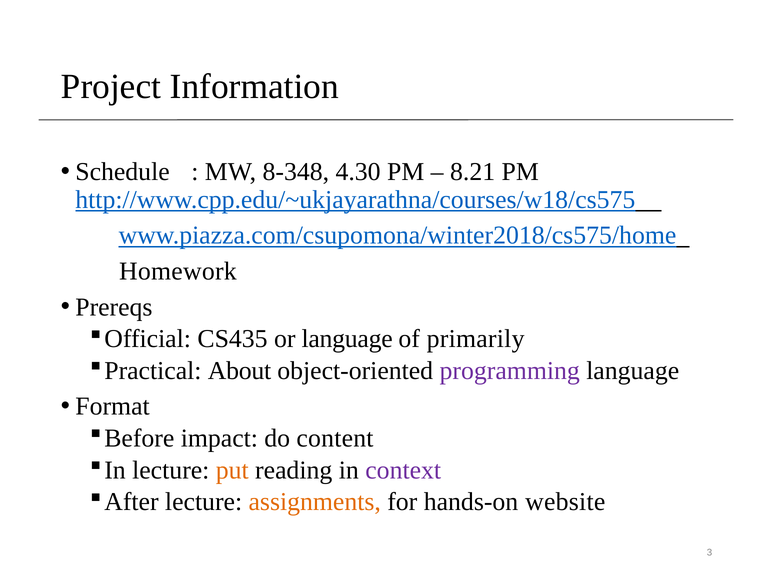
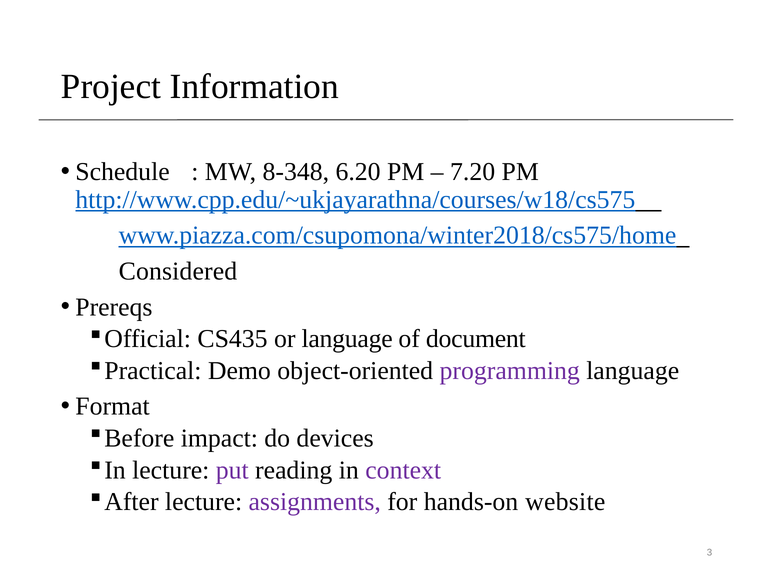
4.30: 4.30 -> 6.20
8.21: 8.21 -> 7.20
Homework: Homework -> Considered
primarily: primarily -> document
About: About -> Demo
content: content -> devices
put colour: orange -> purple
assignments colour: orange -> purple
